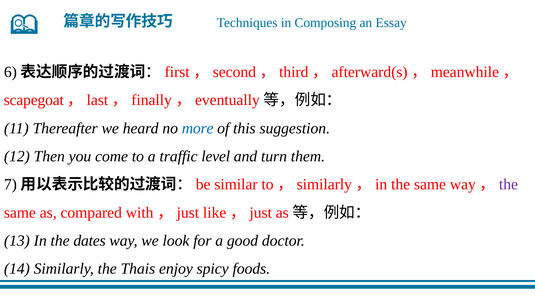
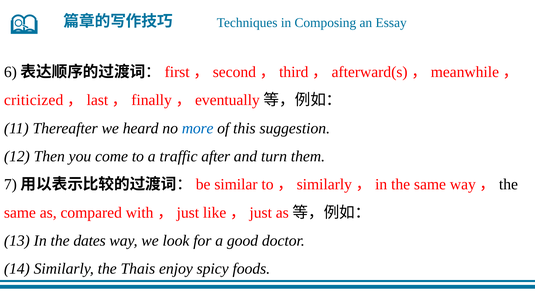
scapegoat: scapegoat -> criticized
level: level -> after
the at (508, 184) colour: purple -> black
